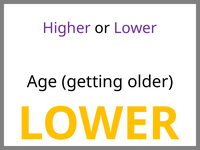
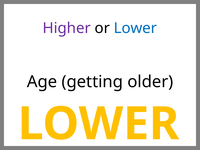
Lower at (135, 28) colour: purple -> blue
